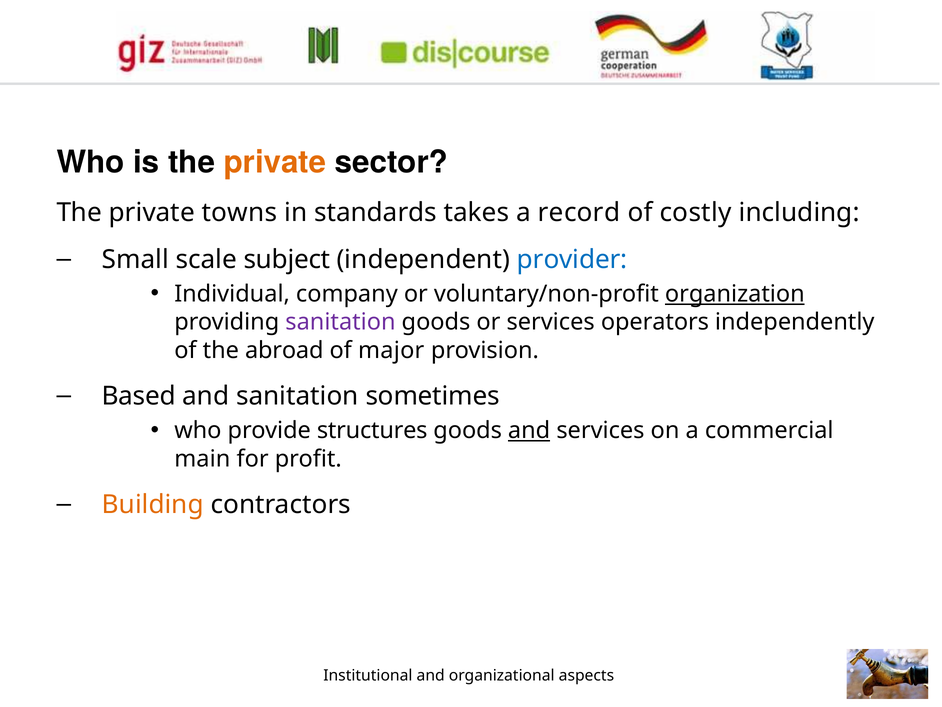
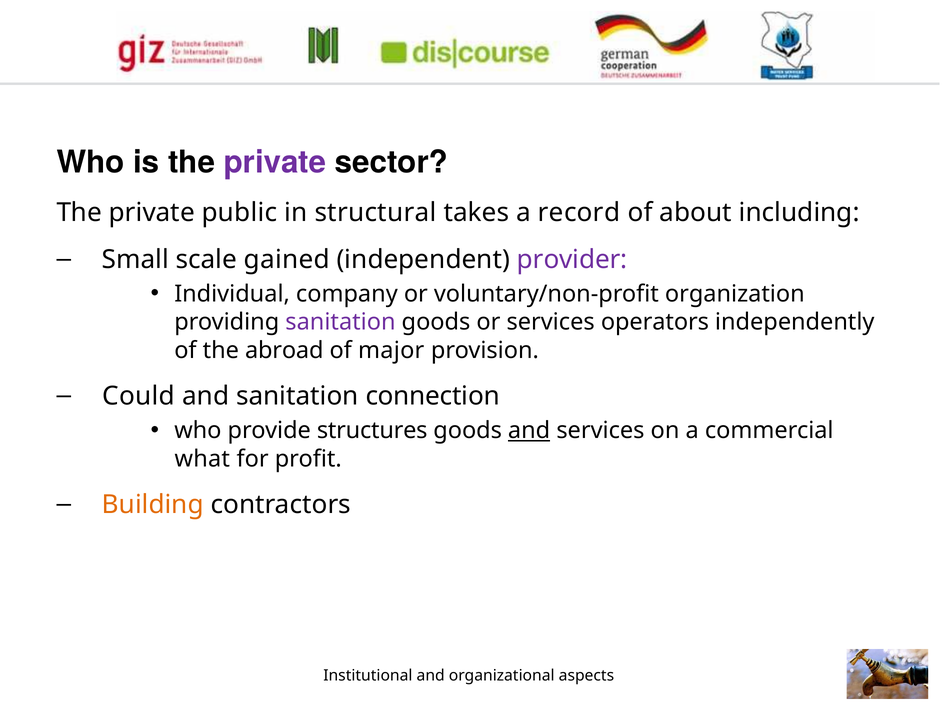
private at (275, 162) colour: orange -> purple
towns: towns -> public
standards: standards -> structural
costly: costly -> about
subject: subject -> gained
provider colour: blue -> purple
organization underline: present -> none
Based: Based -> Could
sometimes: sometimes -> connection
main: main -> what
